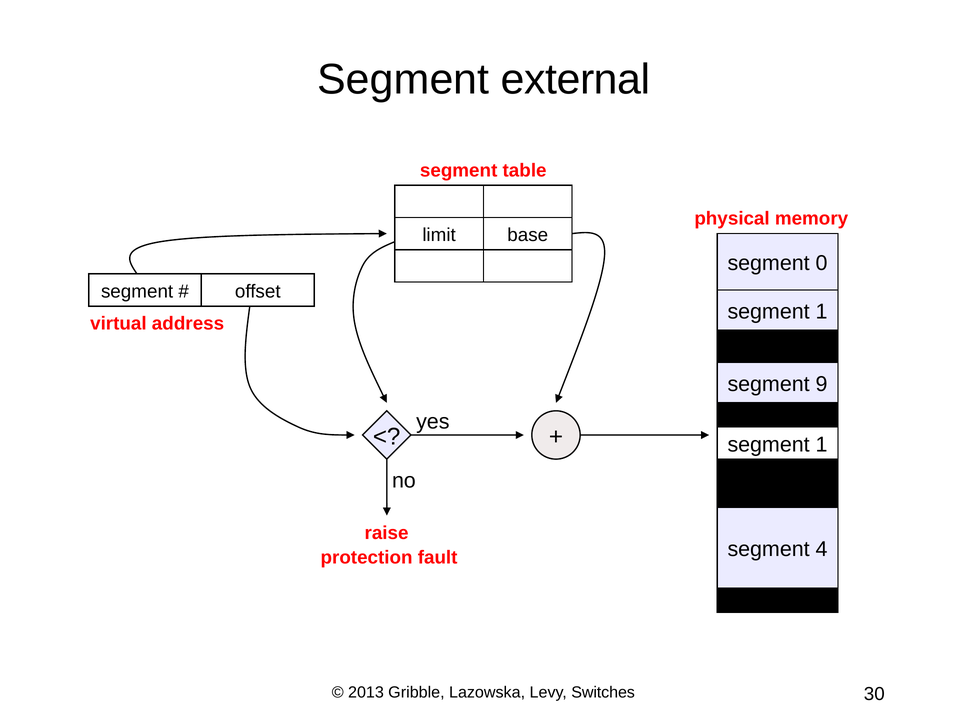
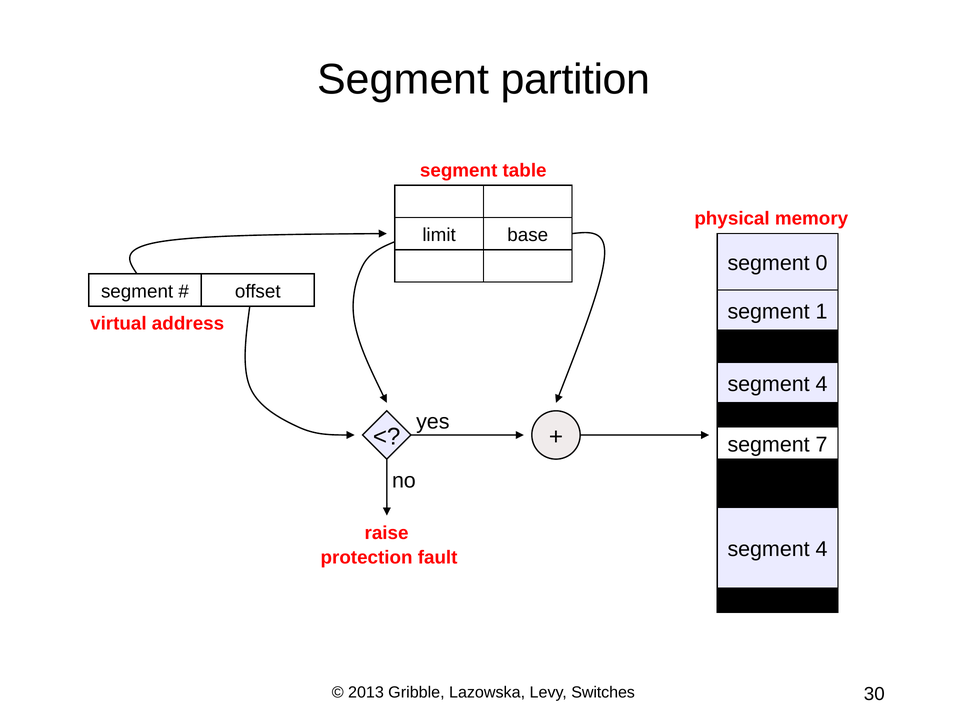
external: external -> partition
9 at (822, 384): 9 -> 4
1 at (822, 445): 1 -> 7
